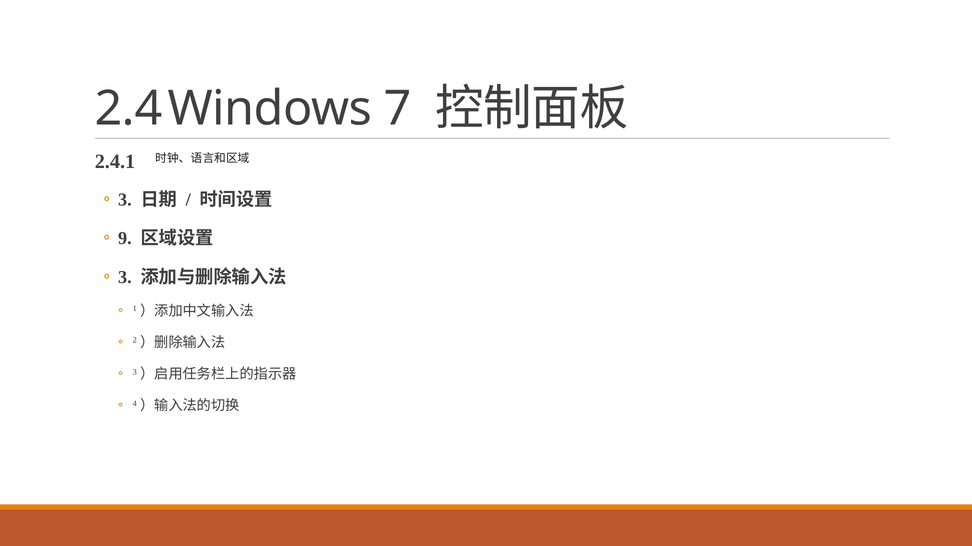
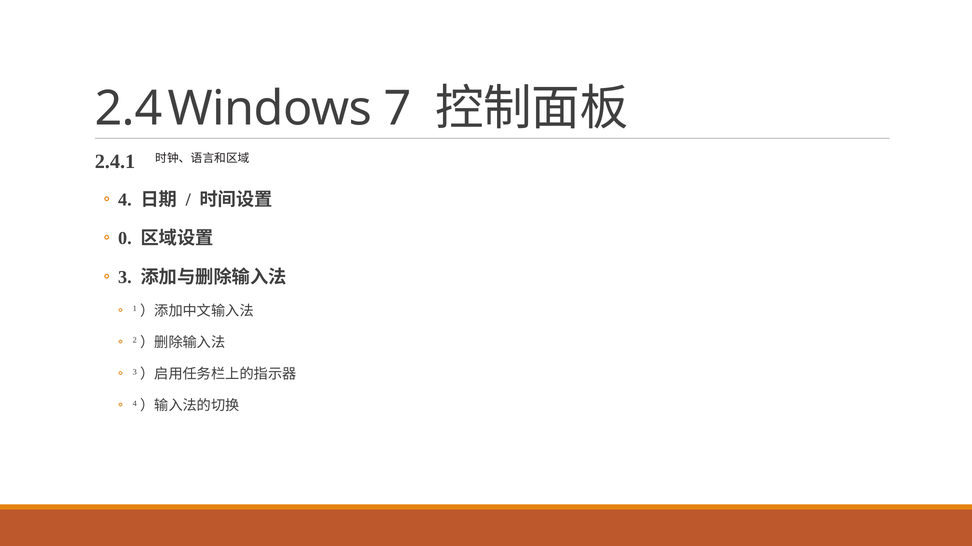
3 at (125, 200): 3 -> 4
9: 9 -> 0
